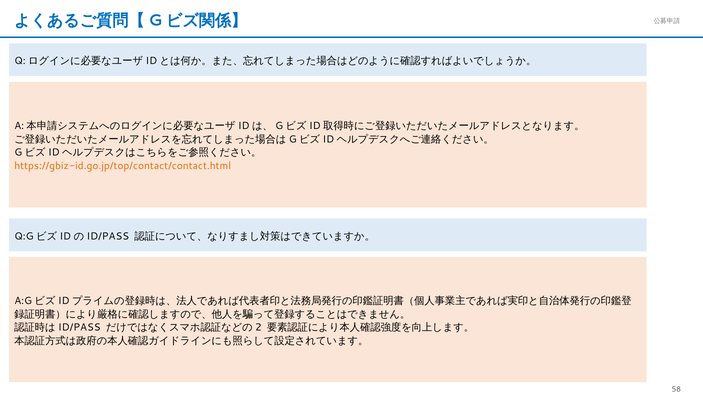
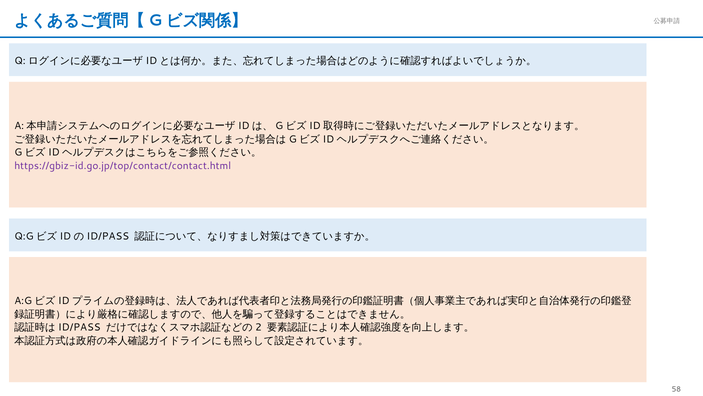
https://gbiz-id.go.jp/top/contact/contact.html colour: orange -> purple
